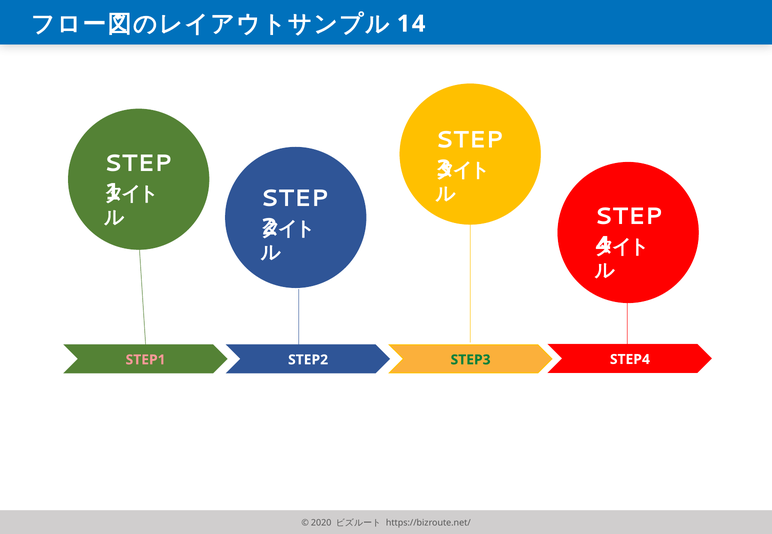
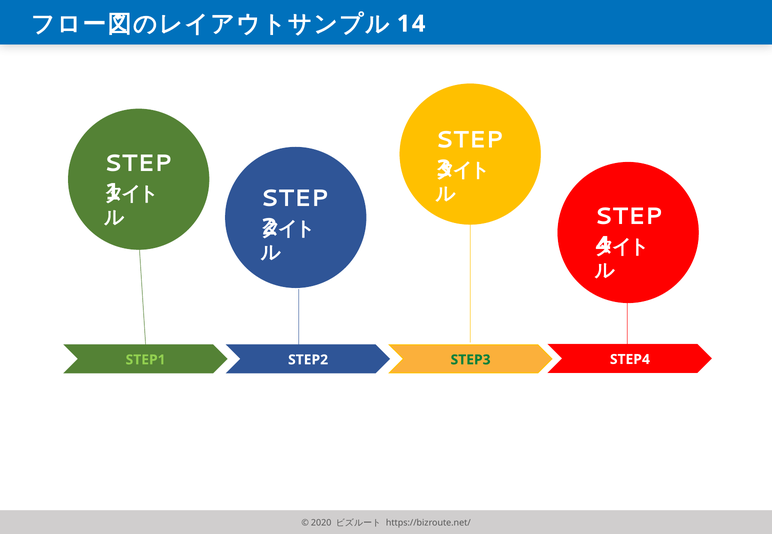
STEP1 colour: pink -> light green
